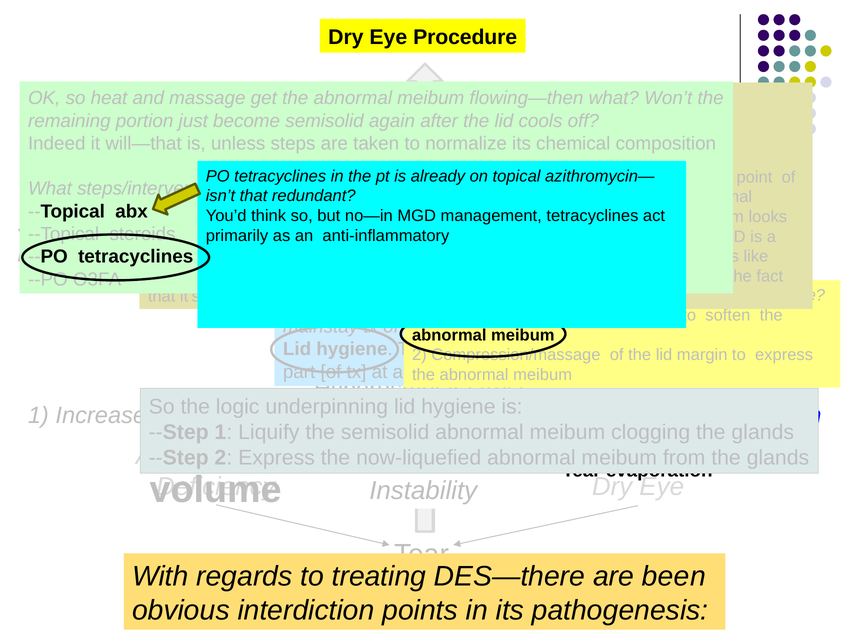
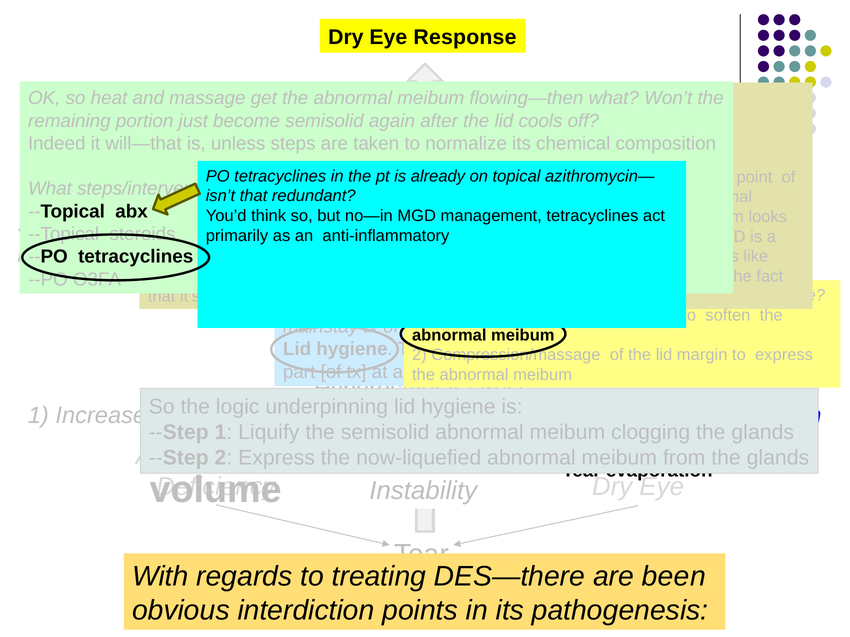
Procedure: Procedure -> Response
